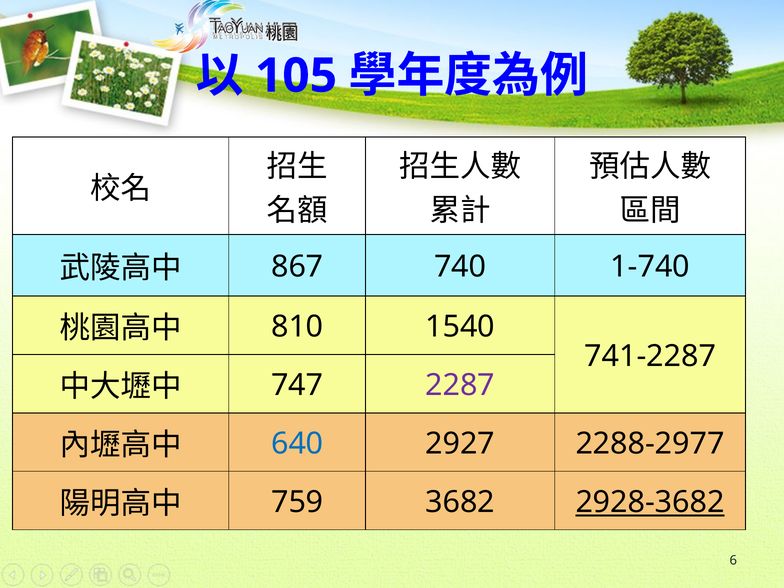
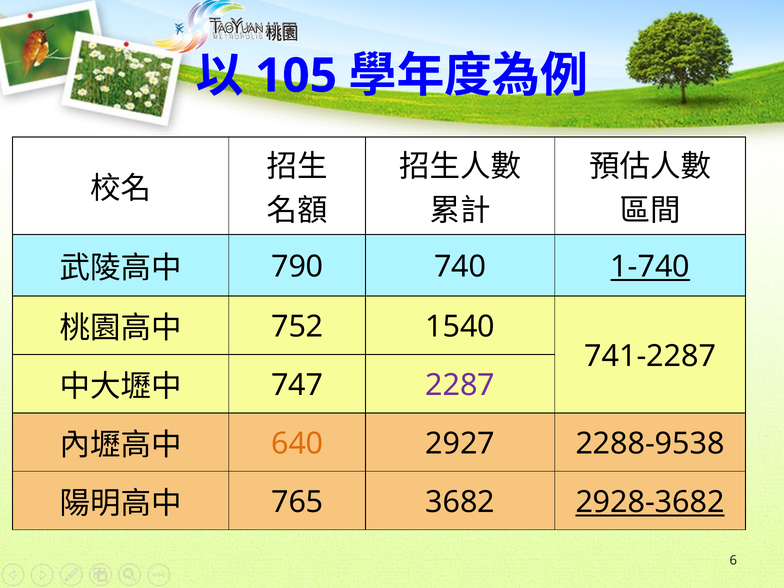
867: 867 -> 790
1-740 underline: none -> present
810: 810 -> 752
640 colour: blue -> orange
2288-2977: 2288-2977 -> 2288-9538
759: 759 -> 765
